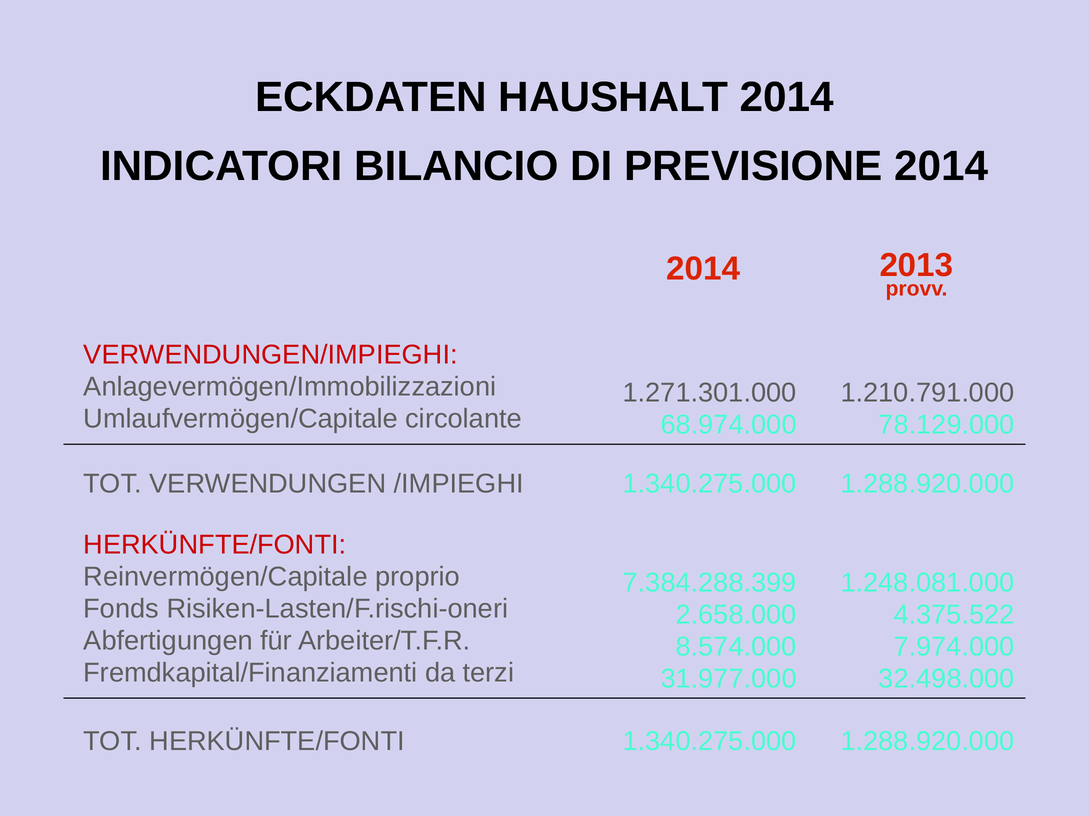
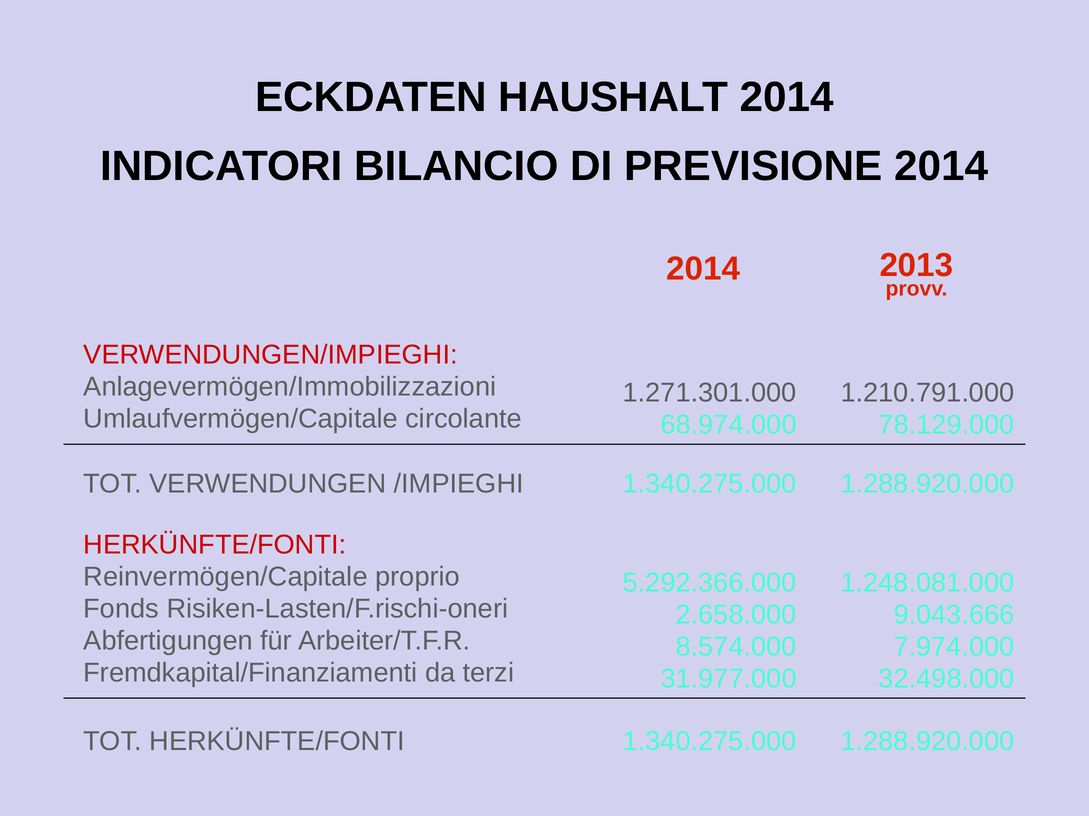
7.384.288.399: 7.384.288.399 -> 5.292.366.000
4.375.522: 4.375.522 -> 9.043.666
